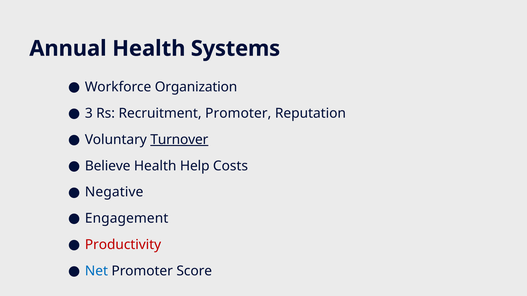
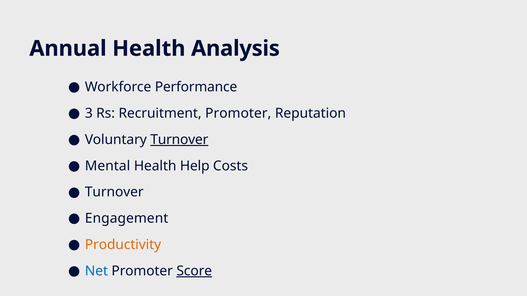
Systems: Systems -> Analysis
Organization: Organization -> Performance
Believe: Believe -> Mental
Negative at (114, 192): Negative -> Turnover
Productivity colour: red -> orange
Score underline: none -> present
